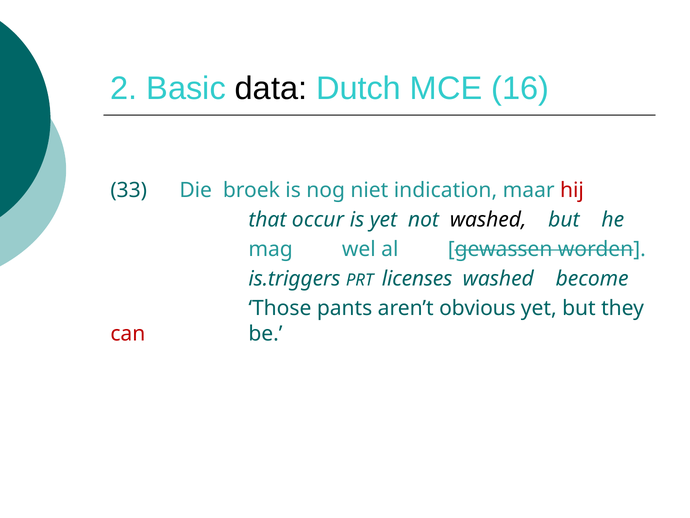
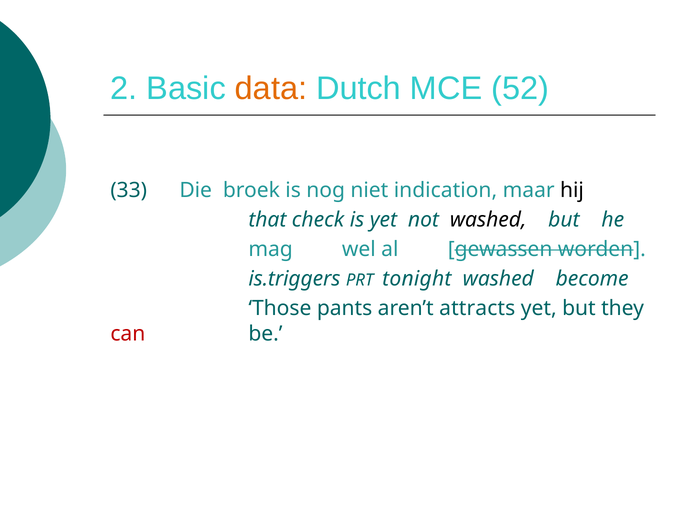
data colour: black -> orange
16: 16 -> 52
hij colour: red -> black
occur: occur -> check
licenses: licenses -> tonight
obvious: obvious -> attracts
